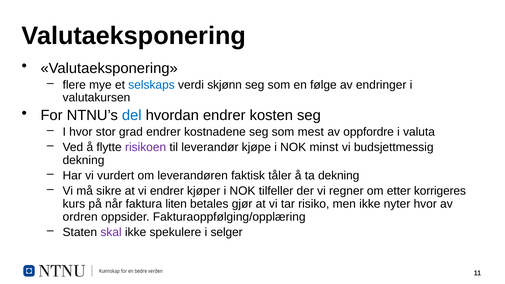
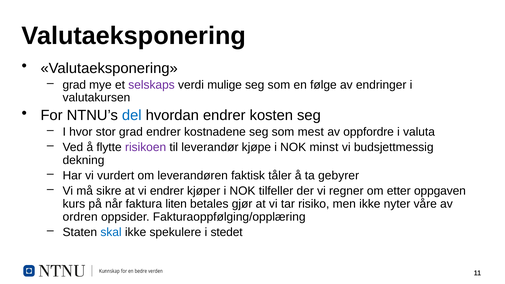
flere at (74, 85): flere -> grad
selskaps colour: blue -> purple
skjønn: skjønn -> mulige
ta dekning: dekning -> gebyrer
korrigeres: korrigeres -> oppgaven
nyter hvor: hvor -> våre
skal colour: purple -> blue
selger: selger -> stedet
